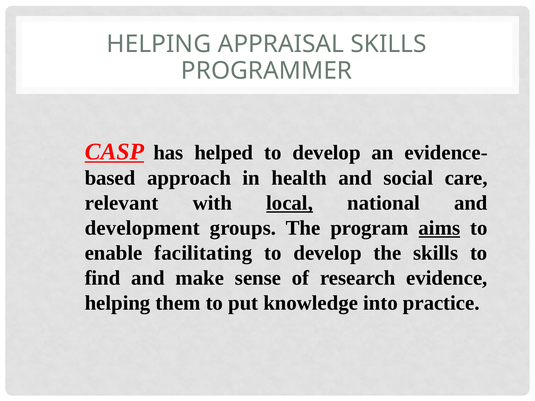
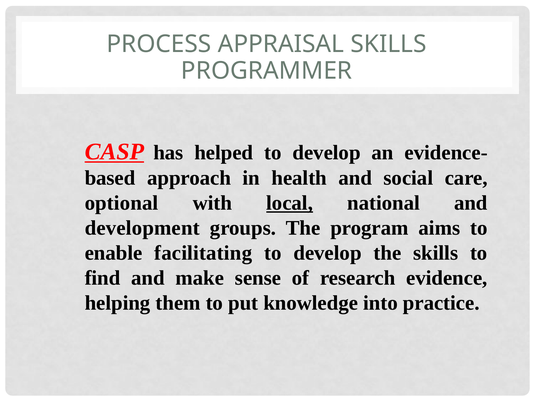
HELPING at (159, 44): HELPING -> PROCESS
relevant: relevant -> optional
aims underline: present -> none
